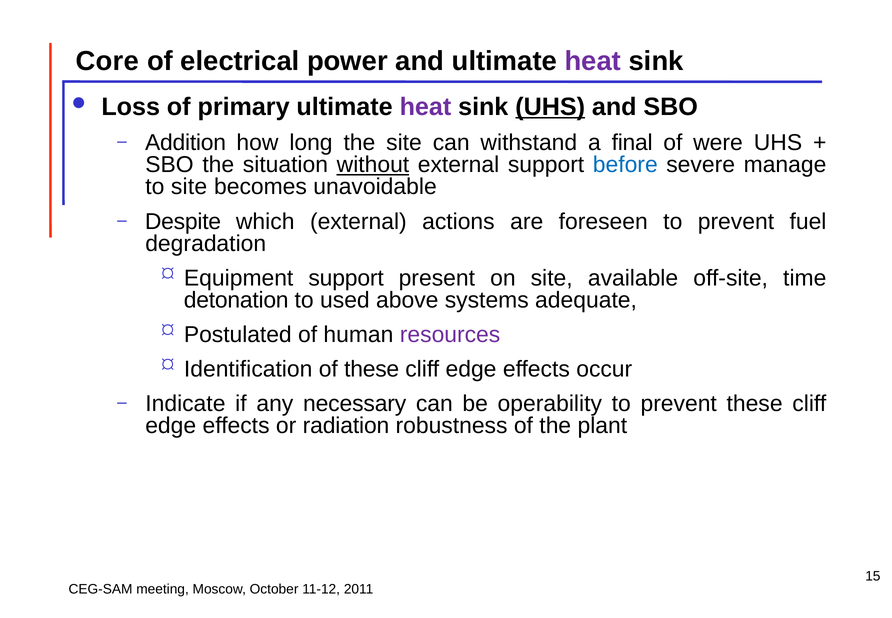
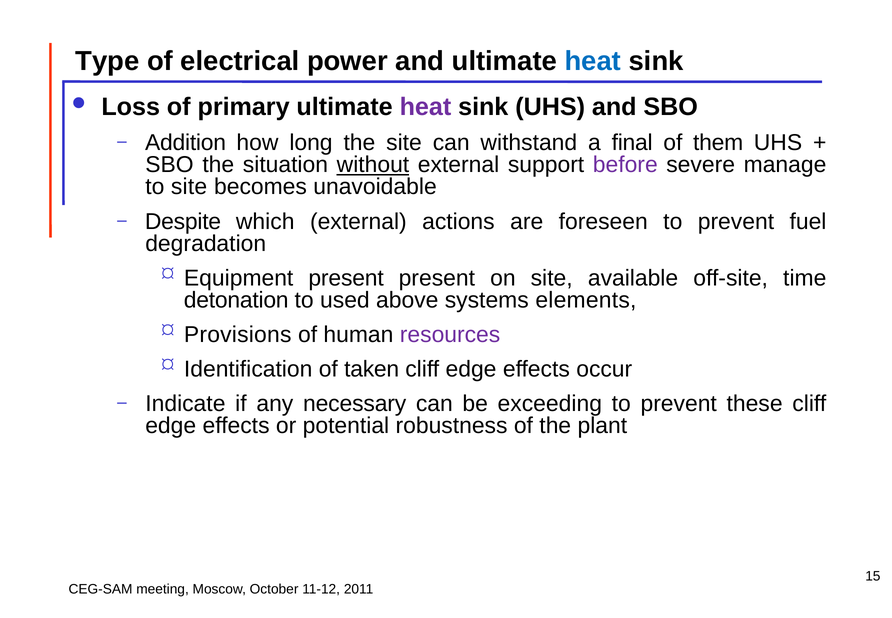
Core: Core -> Type
heat at (593, 61) colour: purple -> blue
UHS at (550, 107) underline: present -> none
were: were -> them
before colour: blue -> purple
Equipment support: support -> present
adequate: adequate -> elements
Postulated: Postulated -> Provisions
of these: these -> taken
operability: operability -> exceeding
radiation: radiation -> potential
